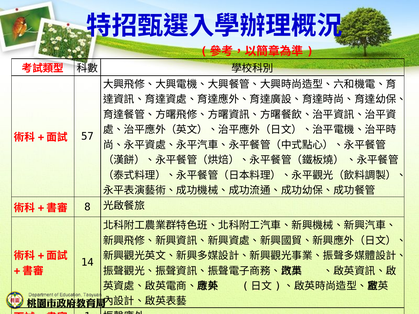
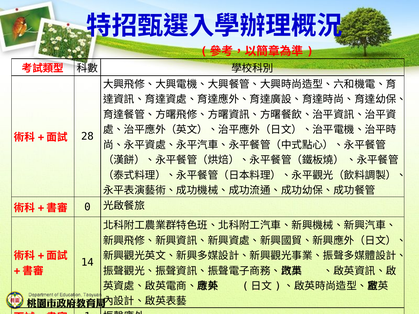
57: 57 -> 28
8: 8 -> 0
